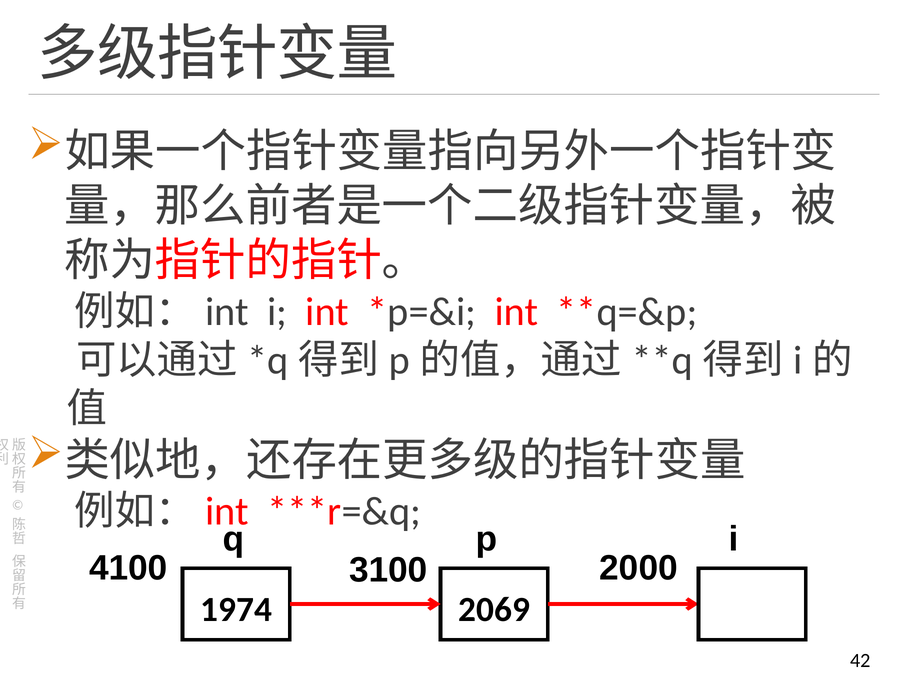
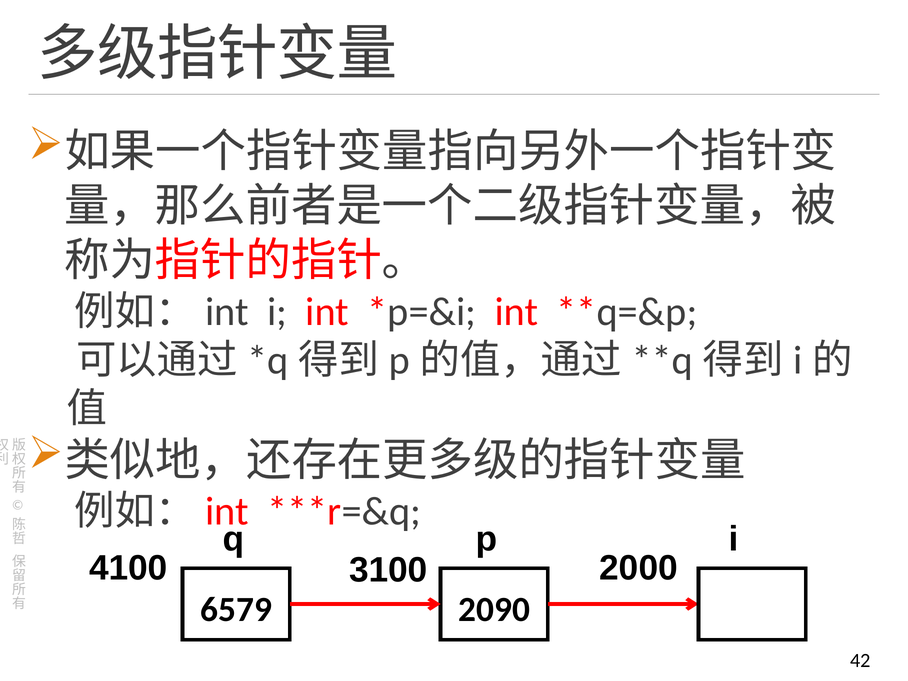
1974: 1974 -> 6579
2069: 2069 -> 2090
